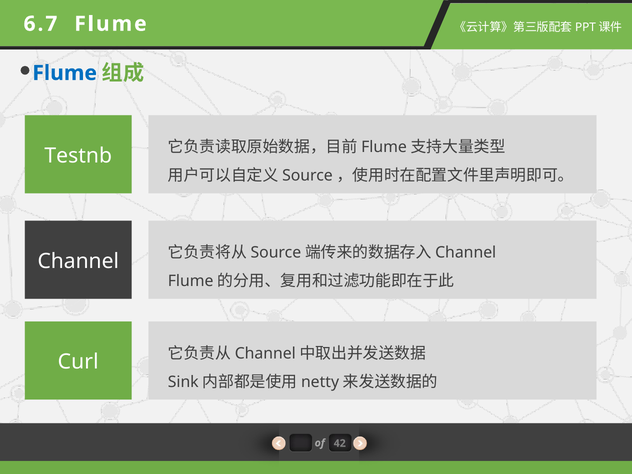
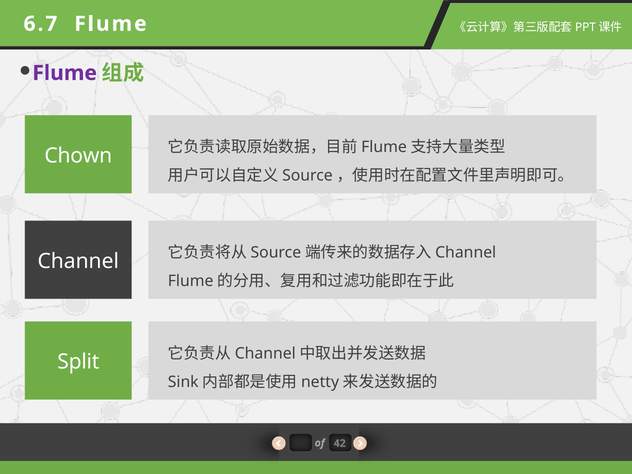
Flume at (65, 73) colour: blue -> purple
Testnb: Testnb -> Chown
Curl: Curl -> Split
